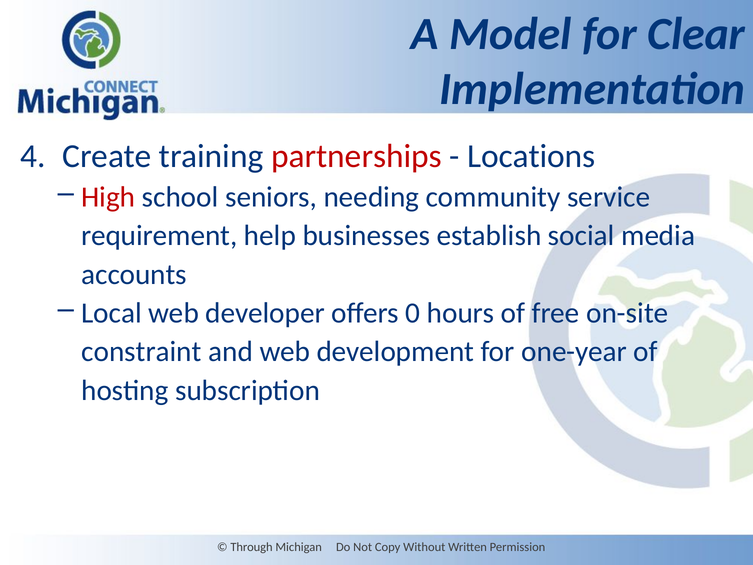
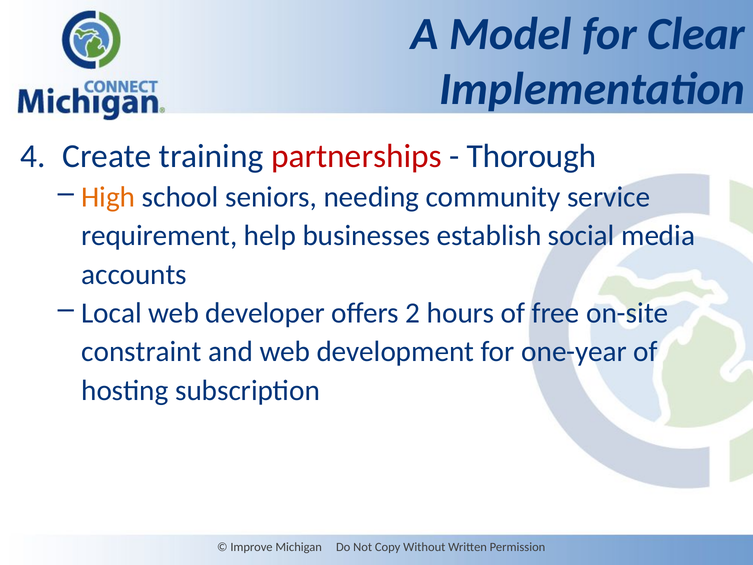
Locations: Locations -> Thorough
High colour: red -> orange
0: 0 -> 2
Through: Through -> Improve
